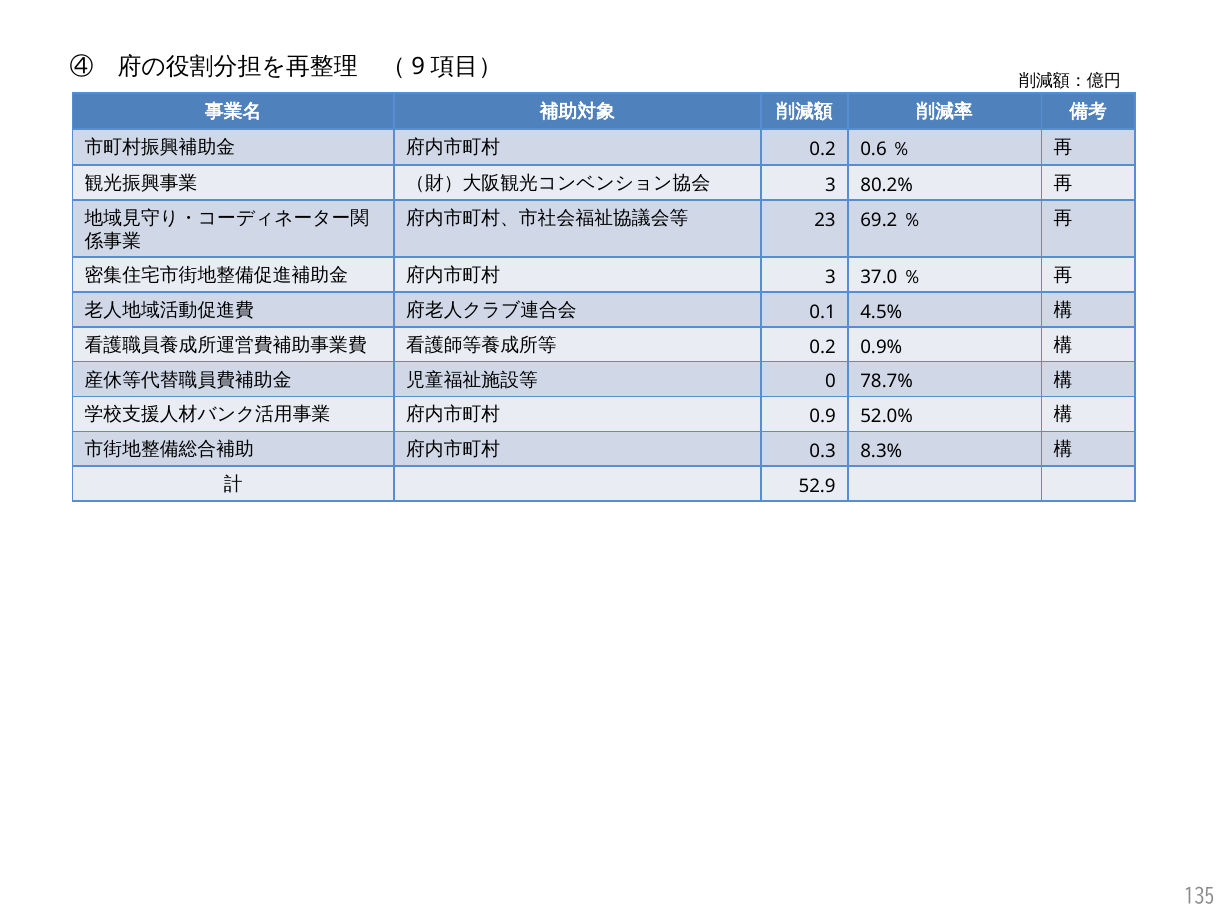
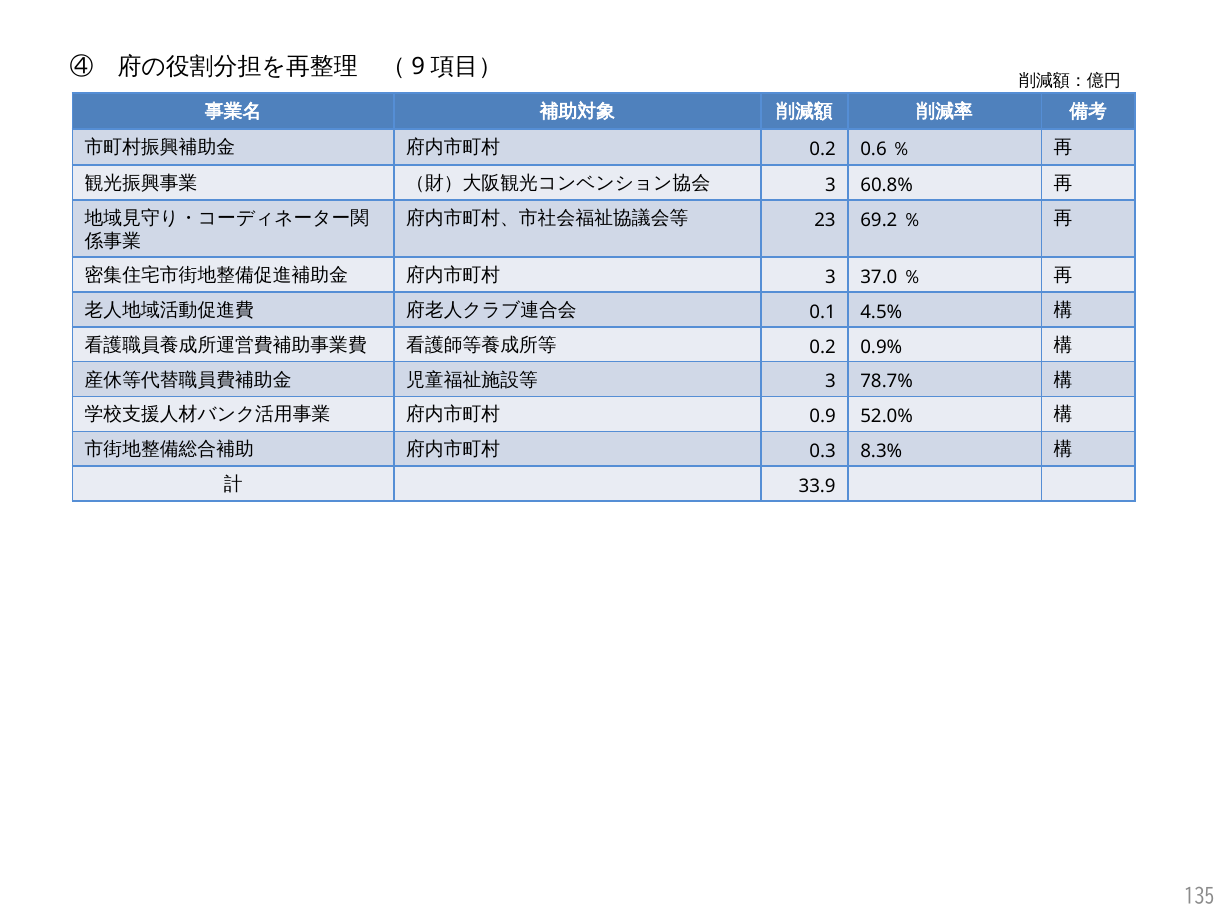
80.2%: 80.2% -> 60.8%
0 at (831, 382): 0 -> 3
52.9: 52.9 -> 33.9
